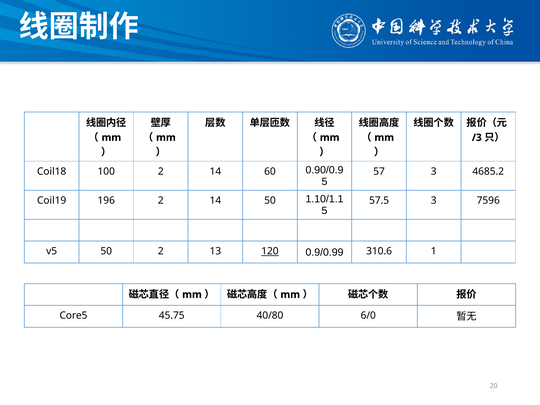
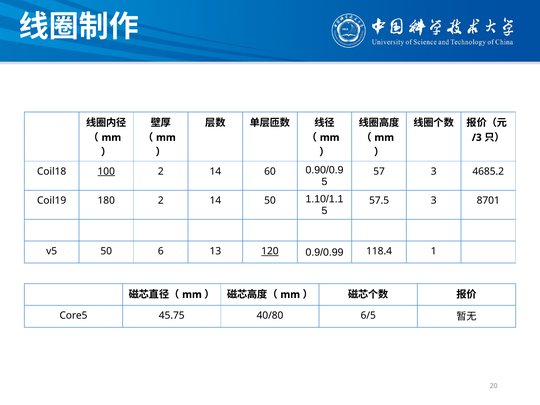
100 underline: none -> present
196: 196 -> 180
7596: 7596 -> 8701
50 2: 2 -> 6
310.6: 310.6 -> 118.4
6/0: 6/0 -> 6/5
